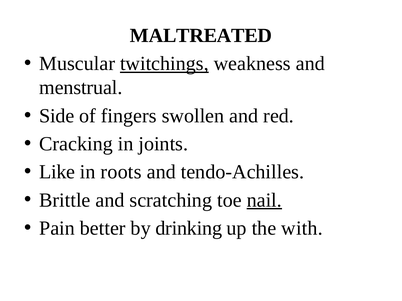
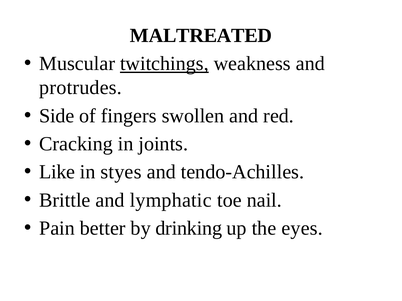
menstrual: menstrual -> protrudes
roots: roots -> styes
scratching: scratching -> lymphatic
nail underline: present -> none
with: with -> eyes
